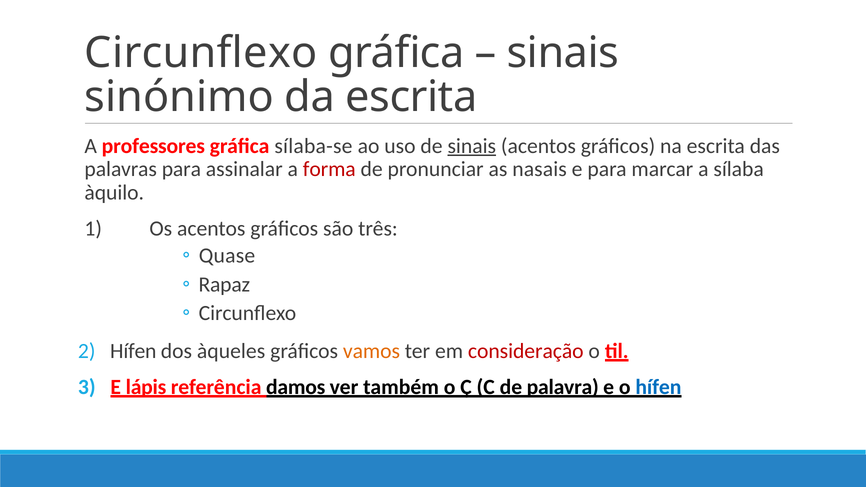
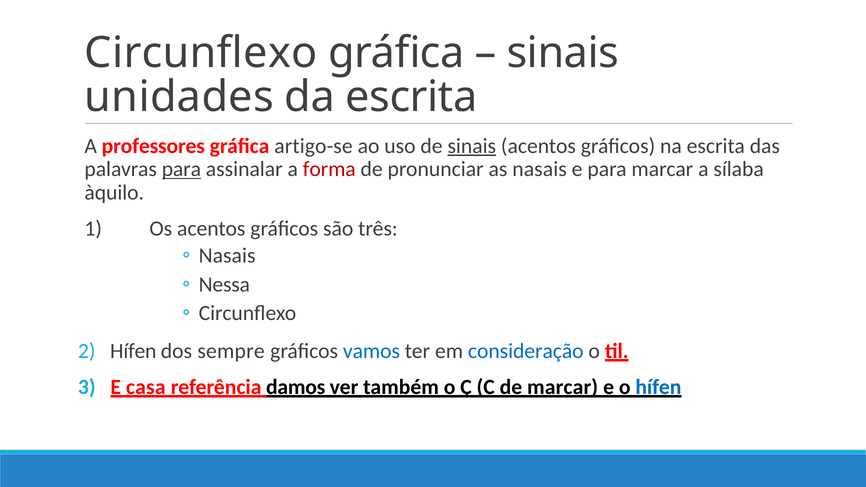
sinónimo: sinónimo -> unidades
sílaba-se: sílaba-se -> artigo-se
para at (181, 169) underline: none -> present
Quase at (227, 256): Quase -> Nasais
Rapaz: Rapaz -> Nessa
àqueles: àqueles -> sempre
vamos colour: orange -> blue
consideração colour: red -> blue
lápis: lápis -> casa
de palavra: palavra -> marcar
